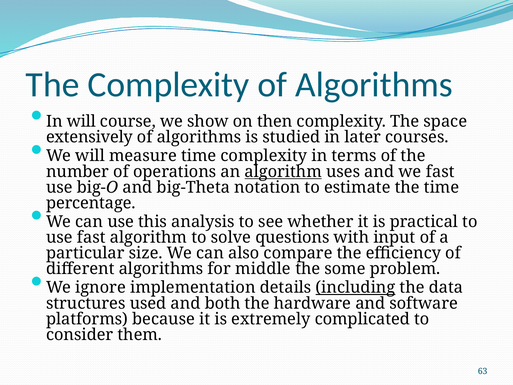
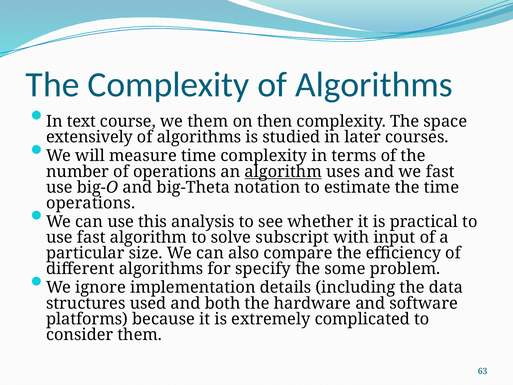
In will: will -> text
we show: show -> them
percentage at (91, 203): percentage -> operations
questions: questions -> subscript
middle: middle -> specify
including underline: present -> none
